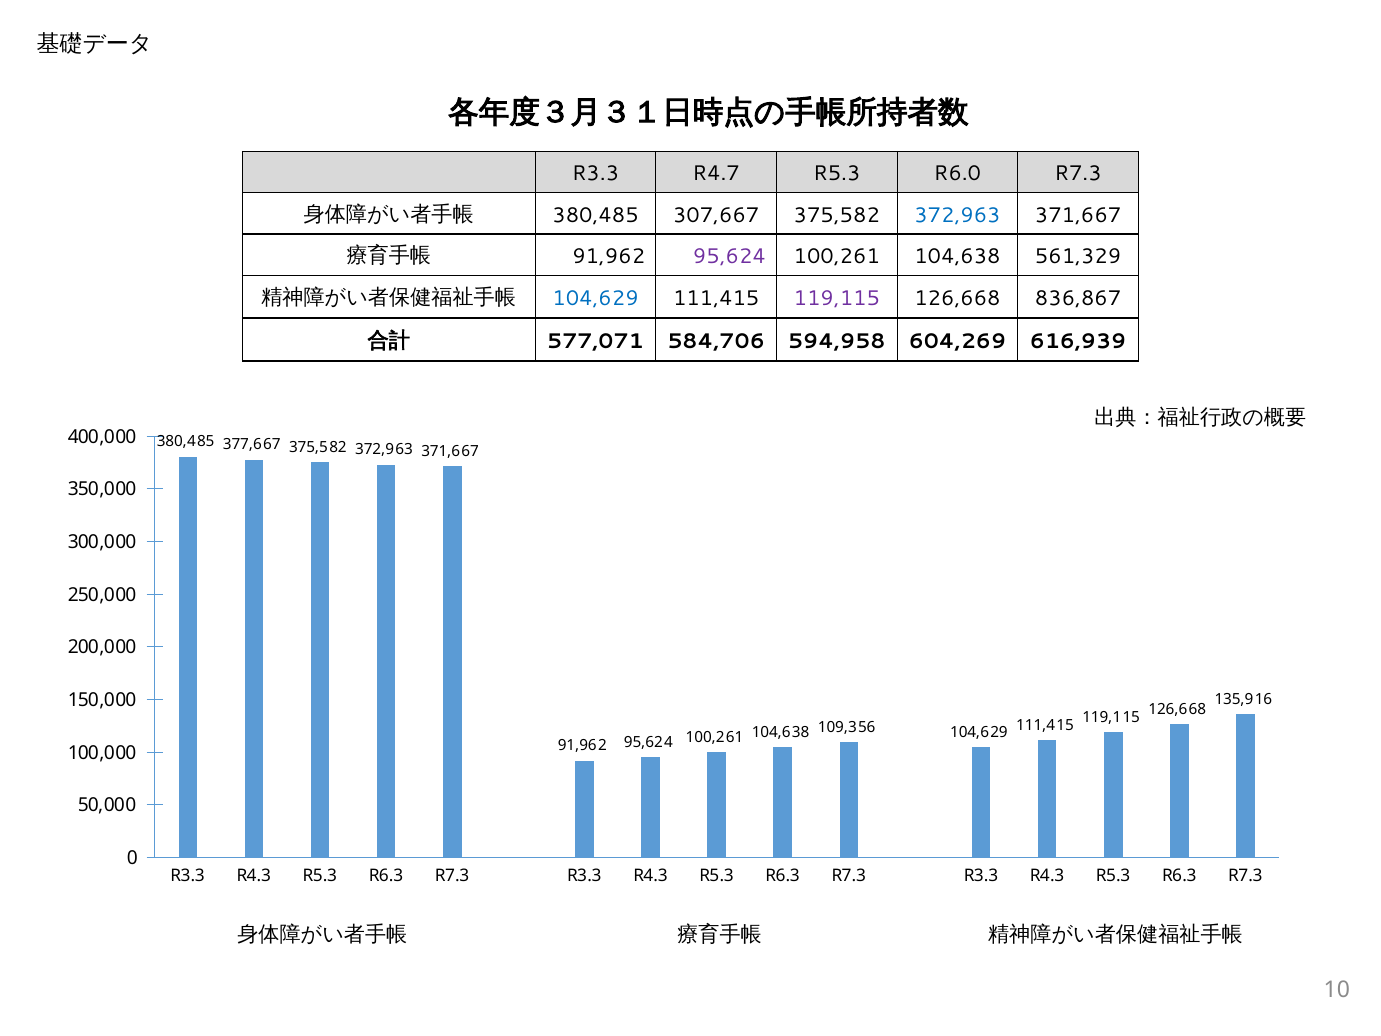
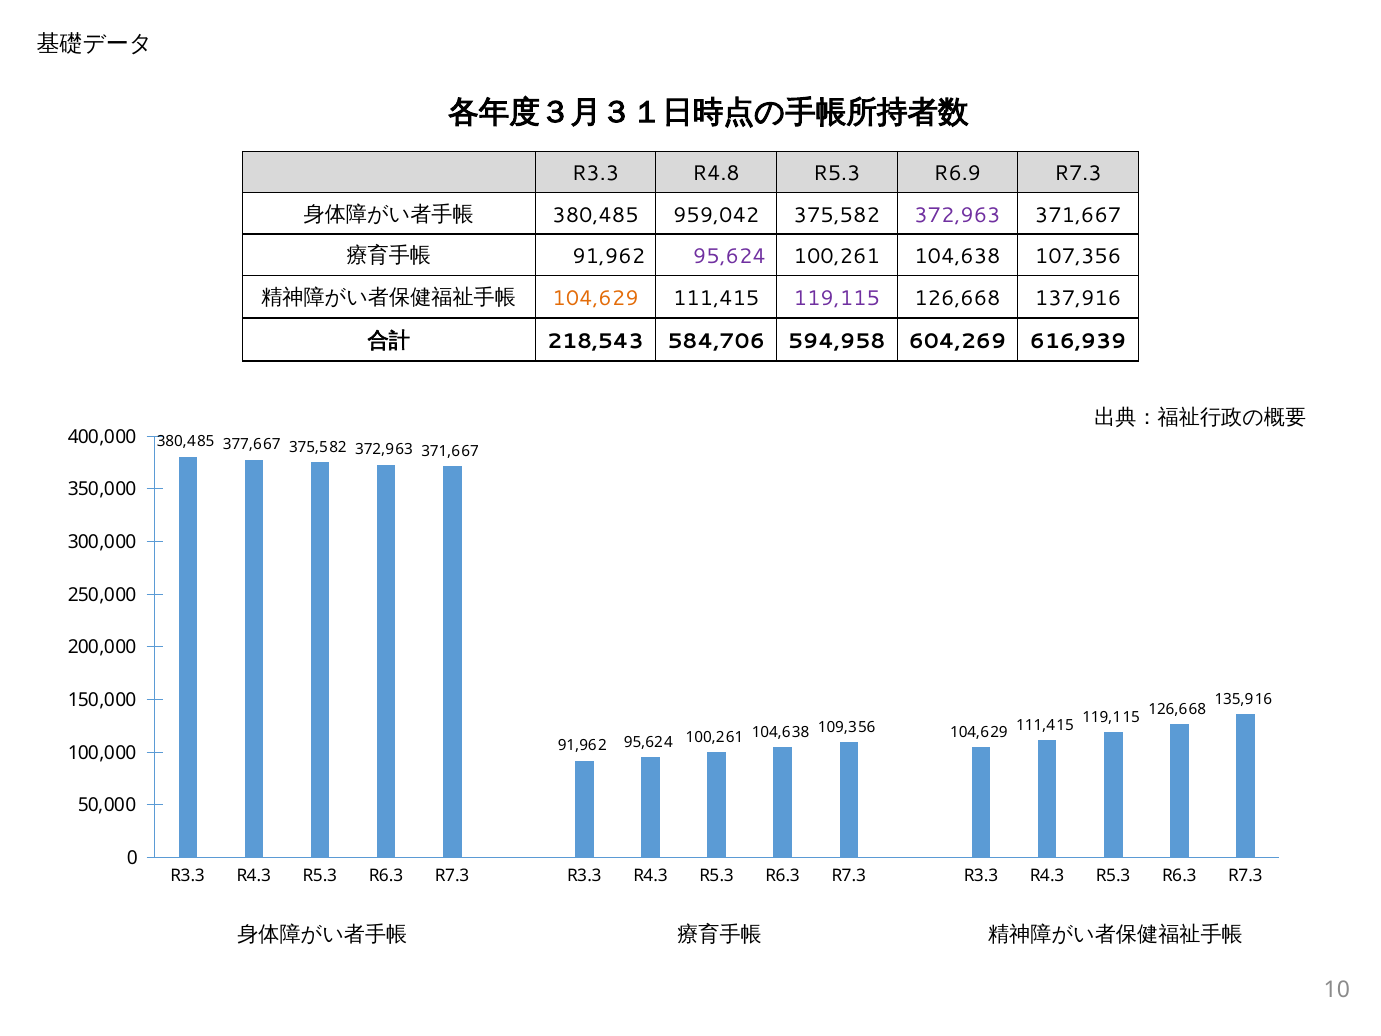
R4.7: R4.7 -> R4.8
R6.0: R6.0 -> R6.9
307,667: 307,667 -> 959,042
372,963 at (957, 215) colour: blue -> purple
561,329: 561,329 -> 107,356
104,629 at (596, 298) colour: blue -> orange
836,867: 836,867 -> 137,916
577,071: 577,071 -> 218,543
